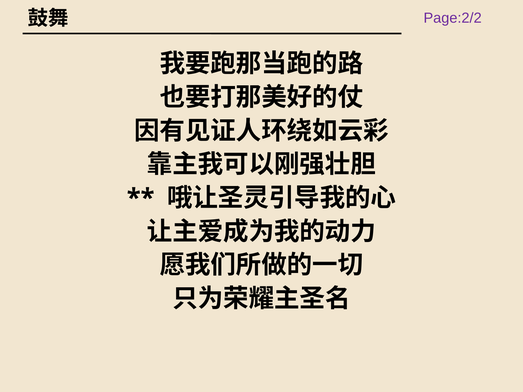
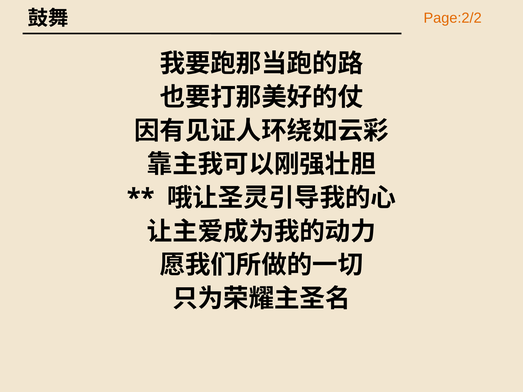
Page:2/2 colour: purple -> orange
